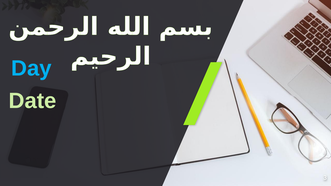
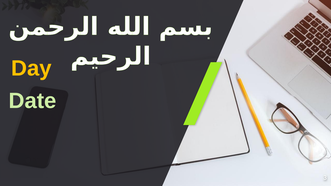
Day colour: light blue -> yellow
